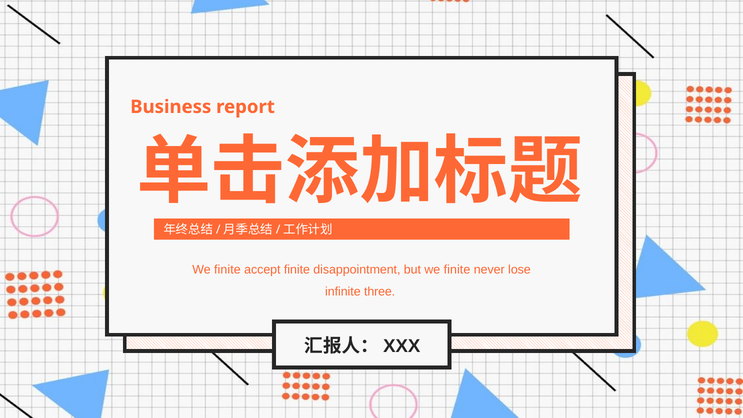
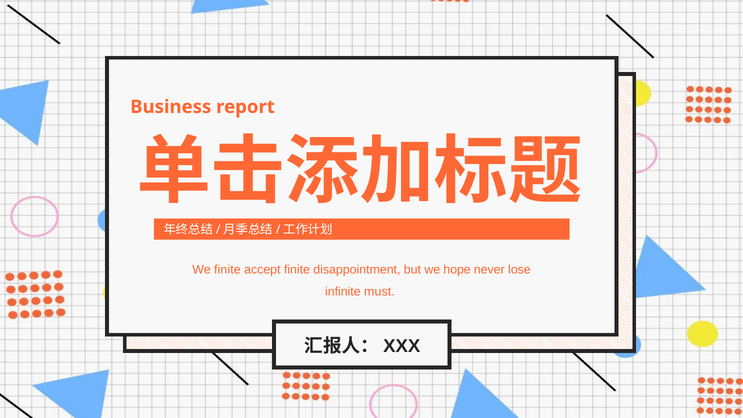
but we finite: finite -> hope
three: three -> must
